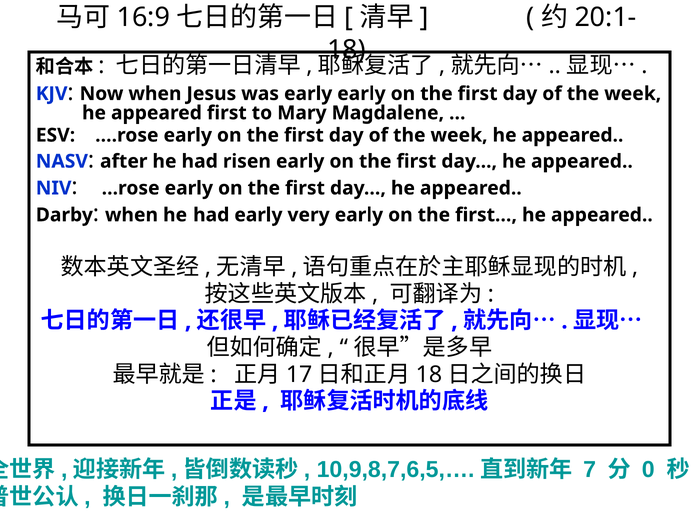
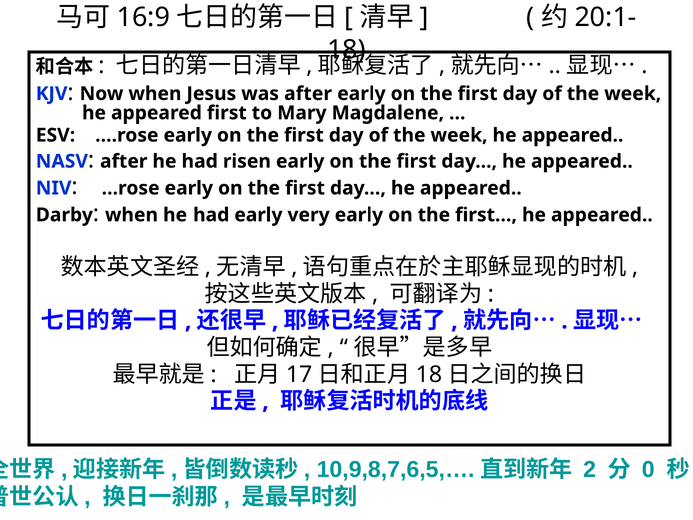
was early: early -> after
7: 7 -> 2
